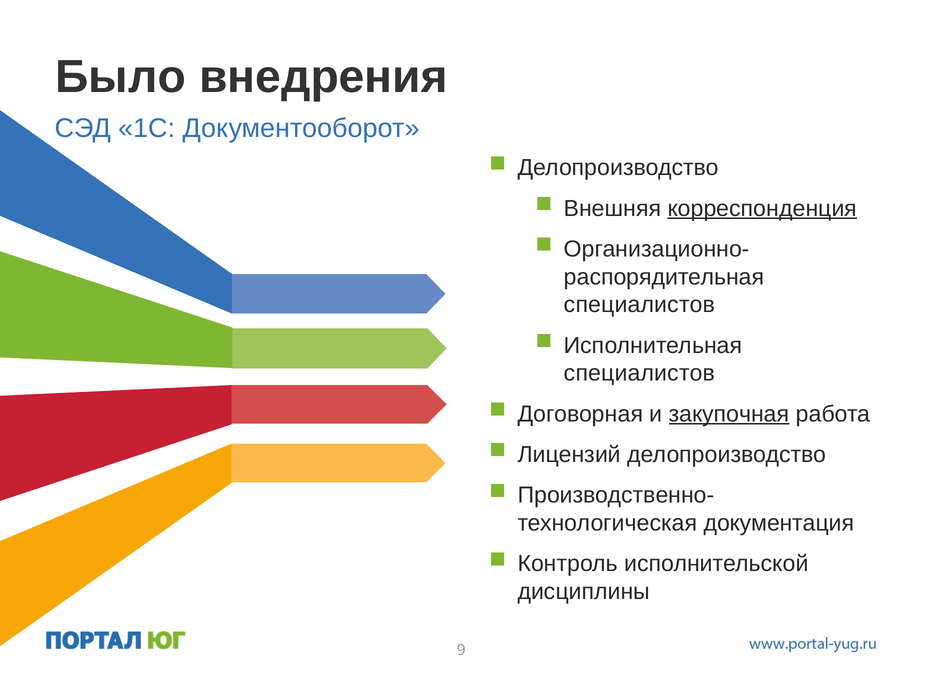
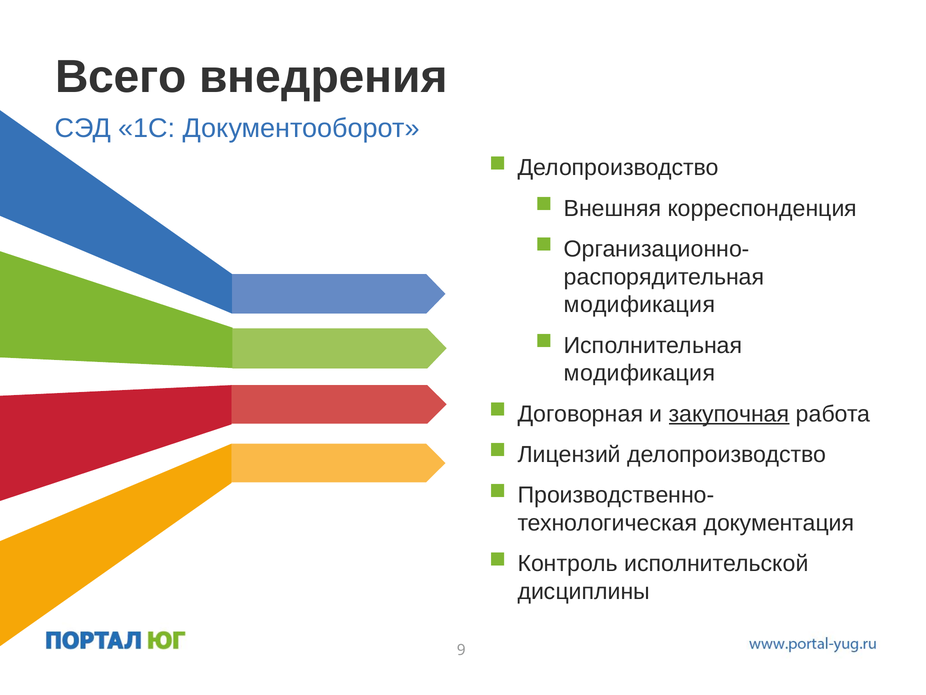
Было: Было -> Всего
корреспонденция underline: present -> none
специалистов at (640, 305): специалистов -> модификация
специалистов at (640, 373): специалистов -> модификация
